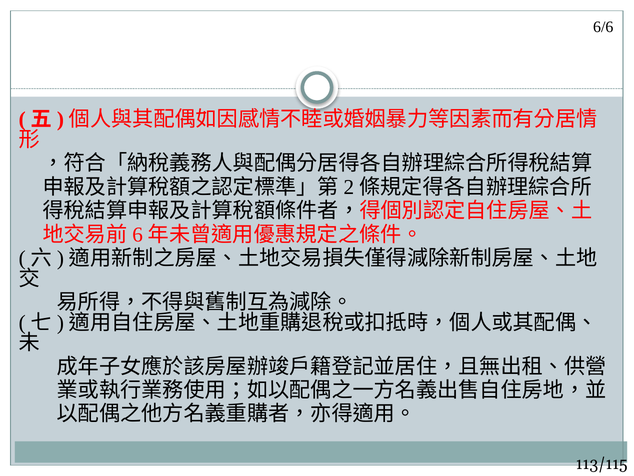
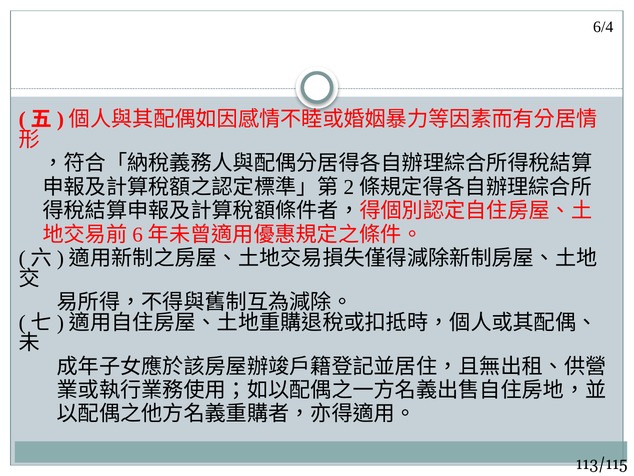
6/6: 6/6 -> 6/4
